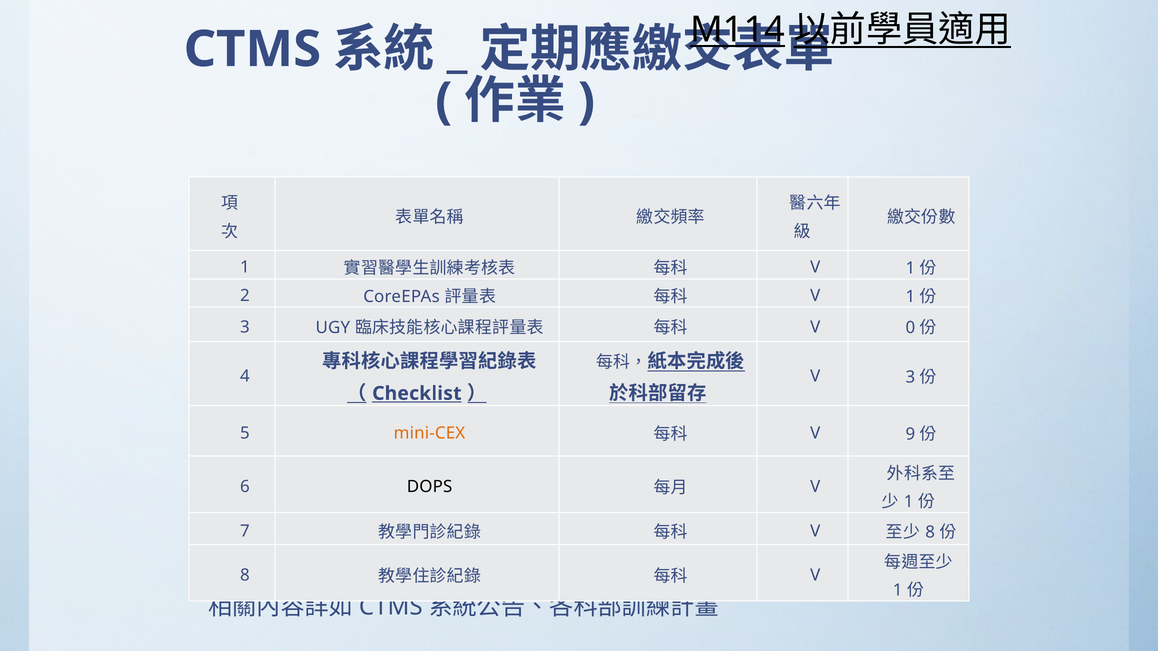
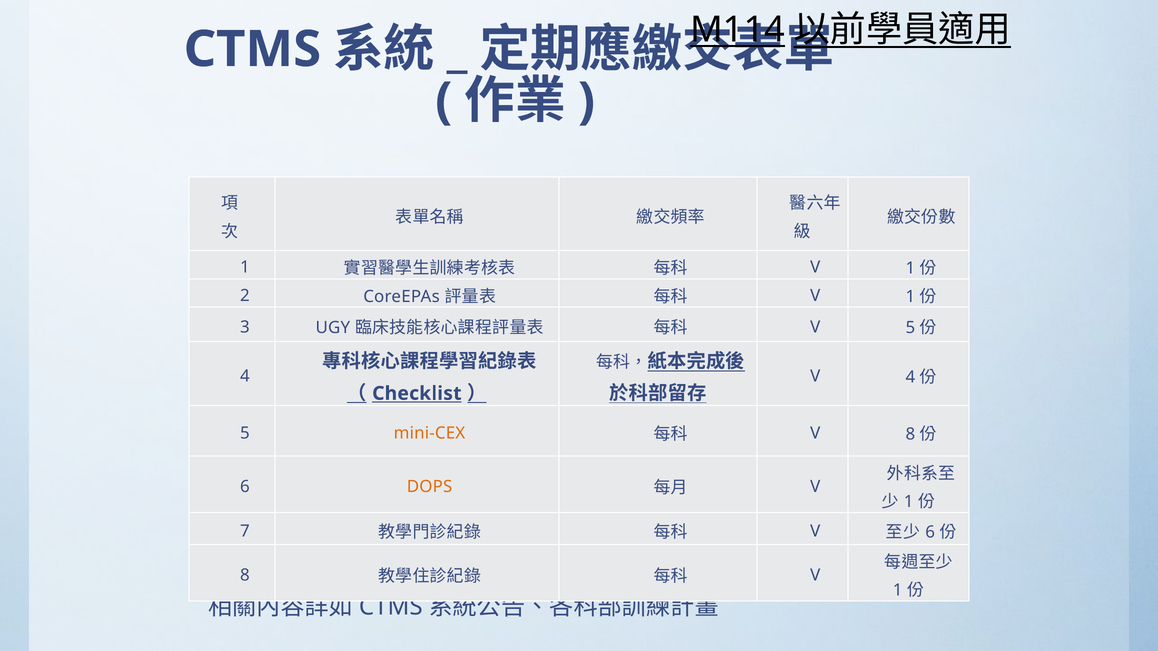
V 0: 0 -> 5
V 3: 3 -> 4
V 9: 9 -> 8
DOPS colour: black -> orange
8 at (930, 532): 8 -> 6
